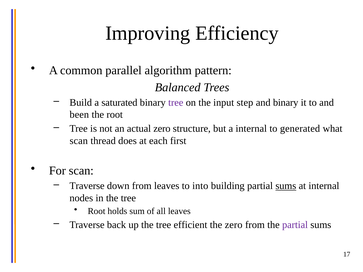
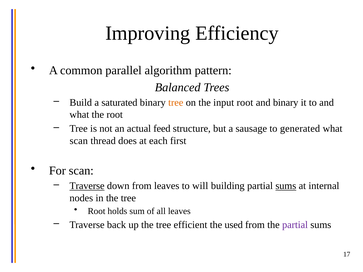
tree at (176, 103) colour: purple -> orange
input step: step -> root
been at (79, 115): been -> what
actual zero: zero -> feed
a internal: internal -> sausage
Traverse at (87, 186) underline: none -> present
into: into -> will
the zero: zero -> used
